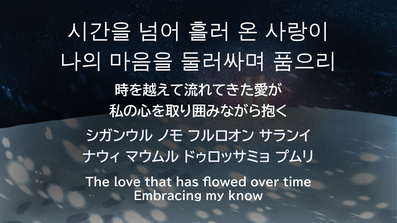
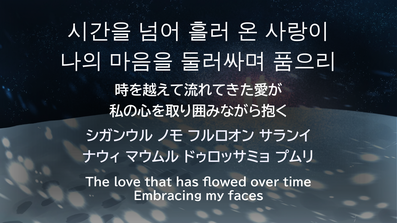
know: know -> faces
